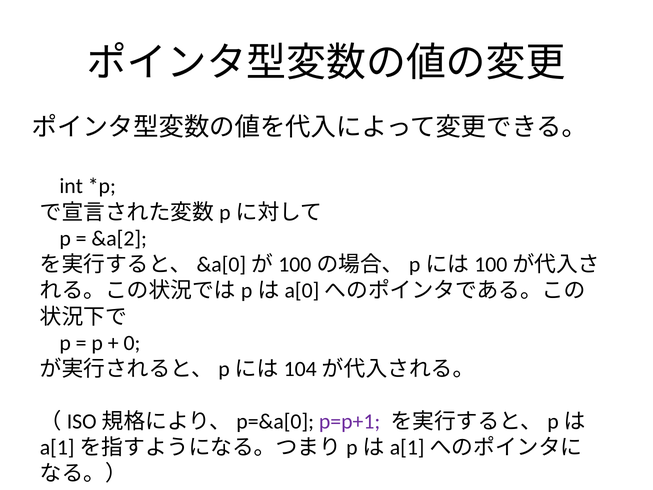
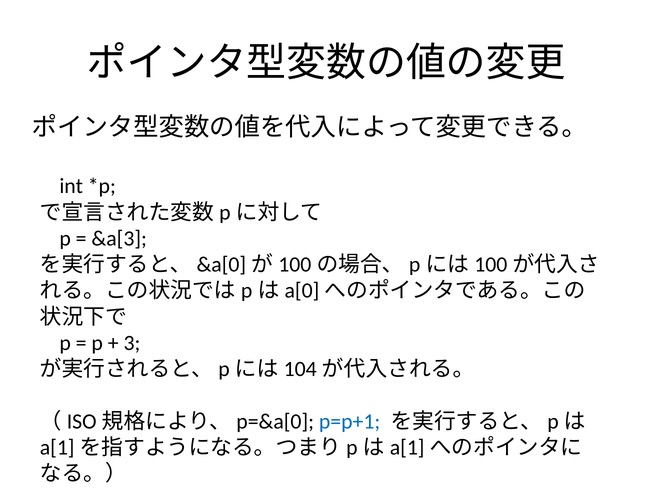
&a[2: &a[2 -> &a[3
0: 0 -> 3
p=p+1 colour: purple -> blue
